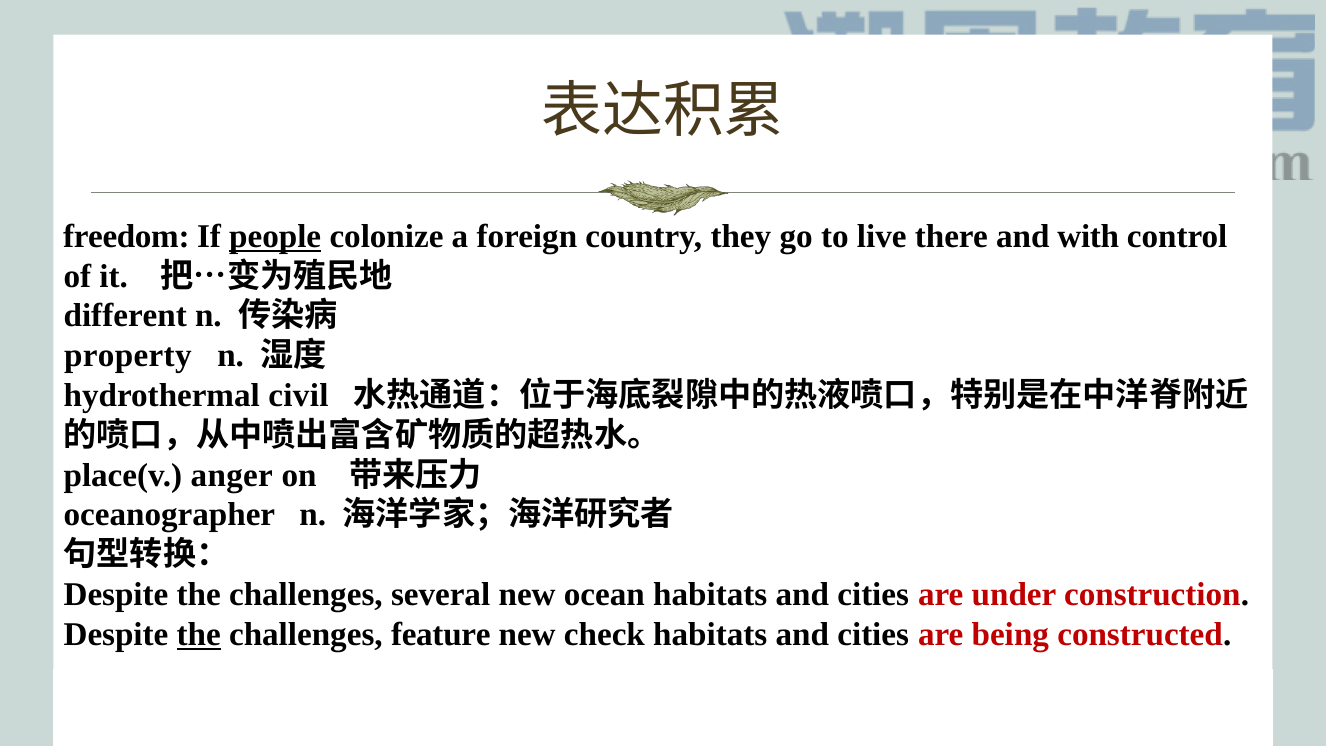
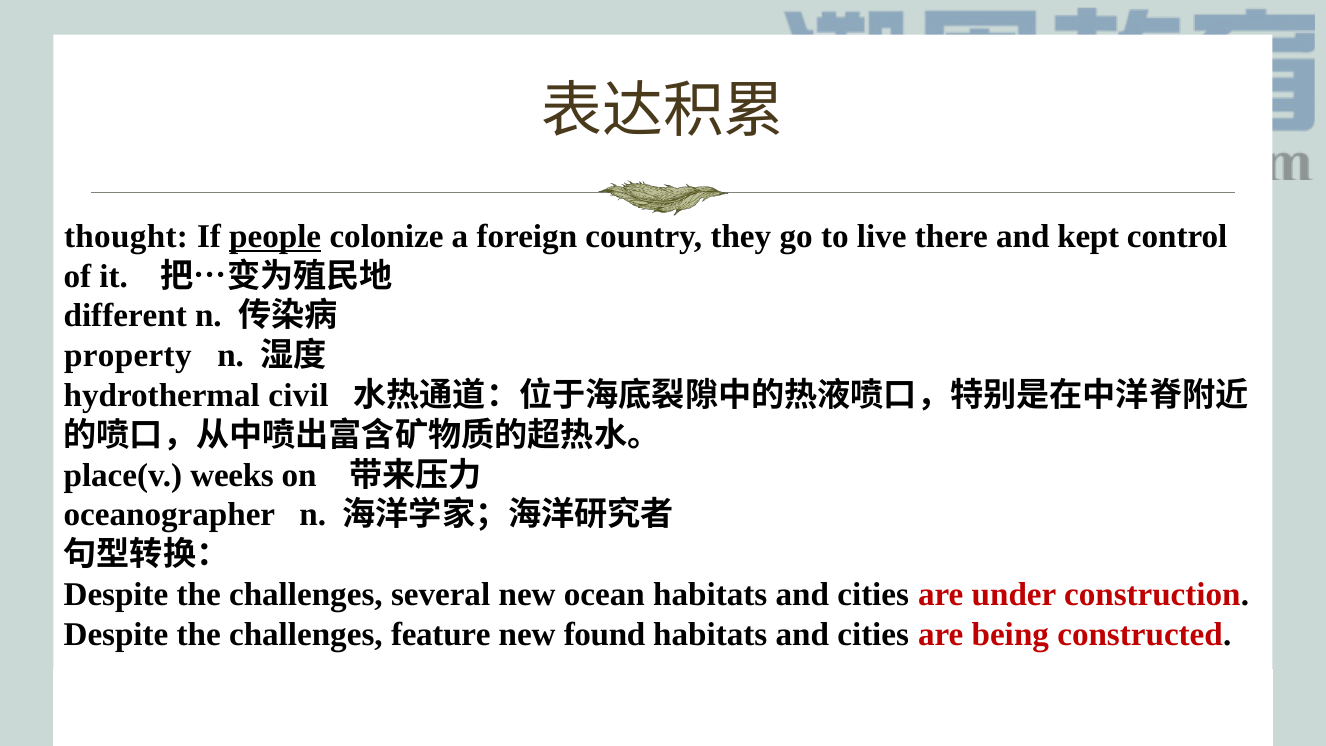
freedom: freedom -> thought
with: with -> kept
anger: anger -> weeks
the at (199, 634) underline: present -> none
check: check -> found
